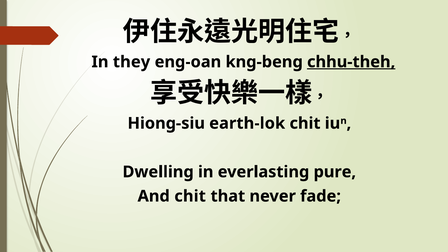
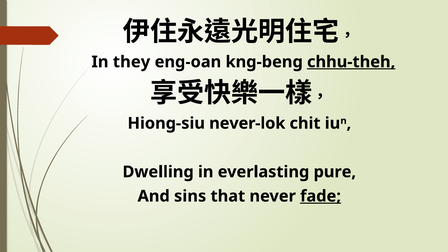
earth-lok: earth-lok -> never-lok
And chit: chit -> sins
fade underline: none -> present
